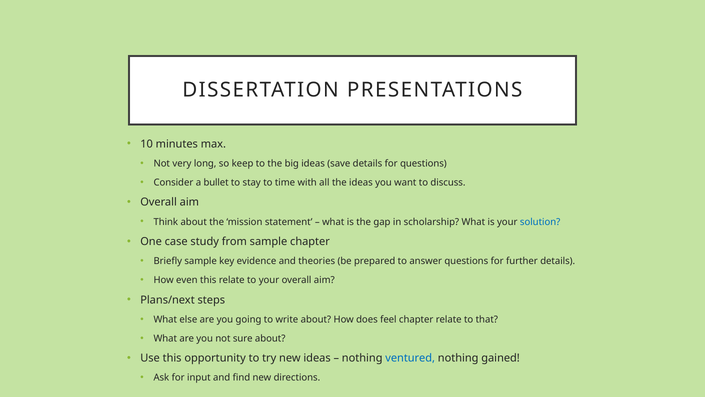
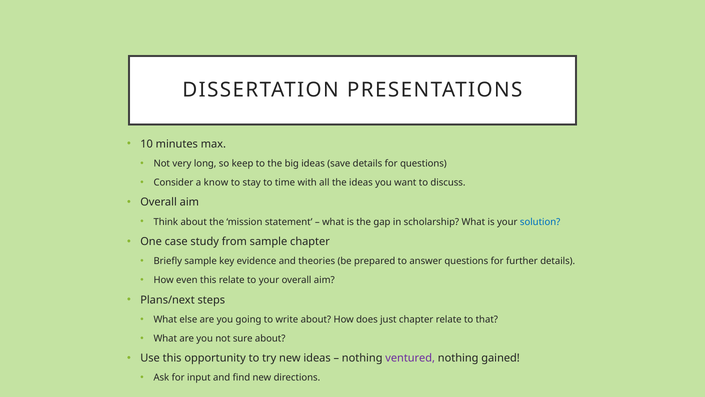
bullet: bullet -> know
feel: feel -> just
ventured colour: blue -> purple
